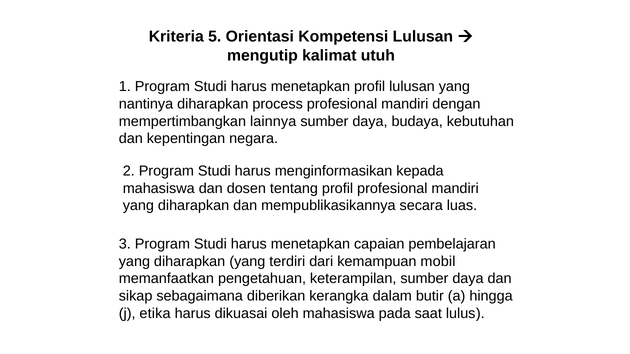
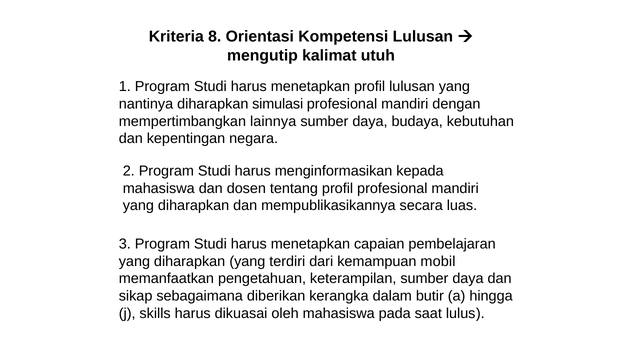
5: 5 -> 8
process: process -> simulasi
etika: etika -> skills
